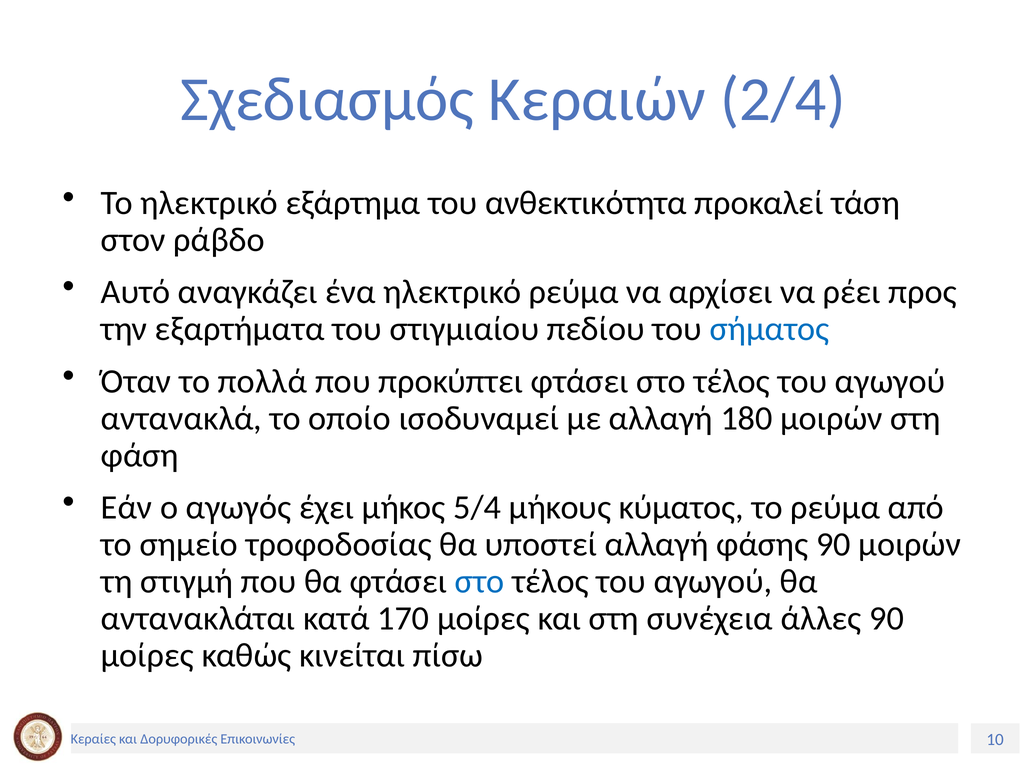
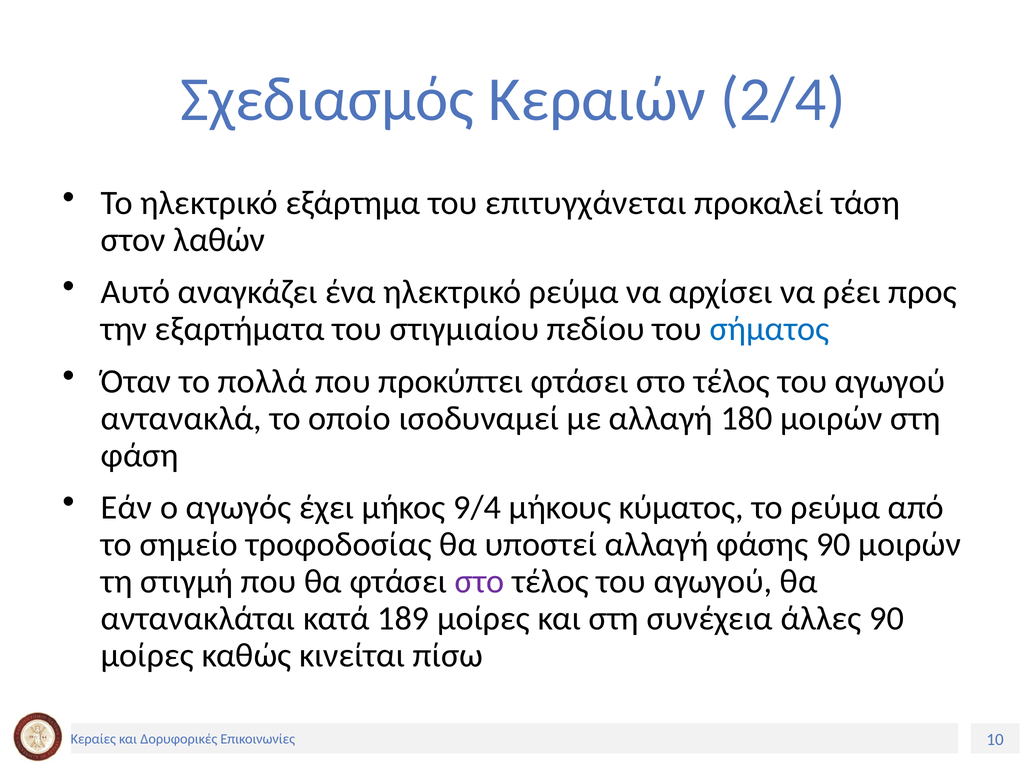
ανθεκτικότητα: ανθεκτικότητα -> επιτυγχάνεται
ράβδο: ράβδο -> λαθών
5/4: 5/4 -> 9/4
στο at (480, 582) colour: blue -> purple
170: 170 -> 189
